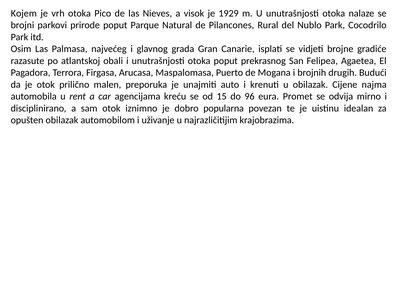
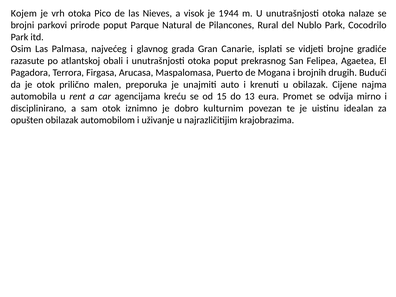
1929: 1929 -> 1944
96: 96 -> 13
popularna: popularna -> kulturnim
